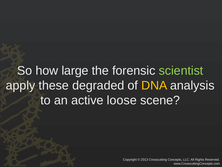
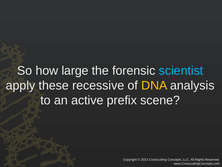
scientist colour: light green -> light blue
degraded: degraded -> recessive
loose: loose -> prefix
